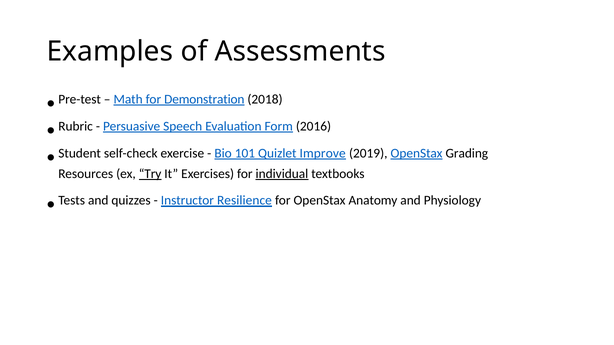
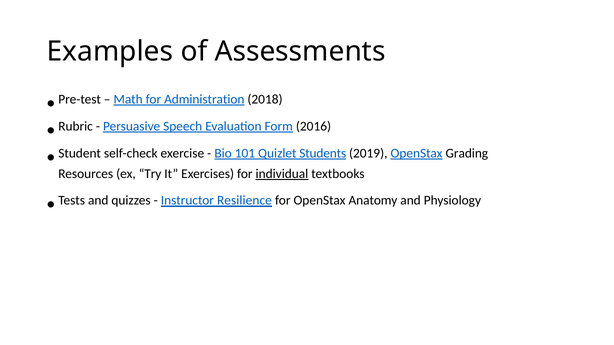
Demonstration: Demonstration -> Administration
Improve: Improve -> Students
Try underline: present -> none
